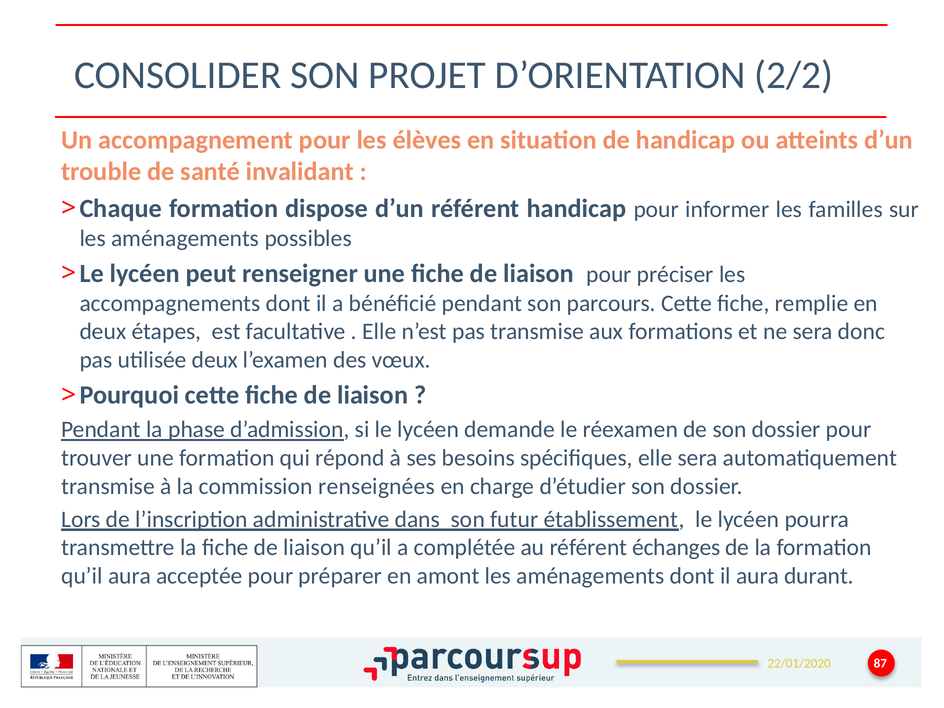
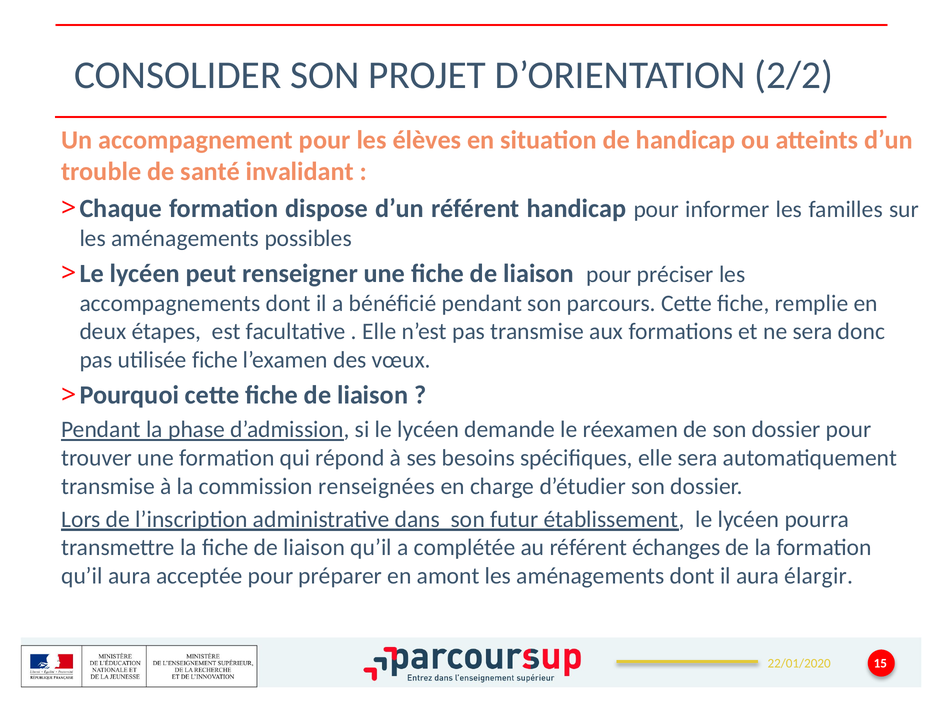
utilisée deux: deux -> fiche
durant: durant -> élargir
87: 87 -> 15
